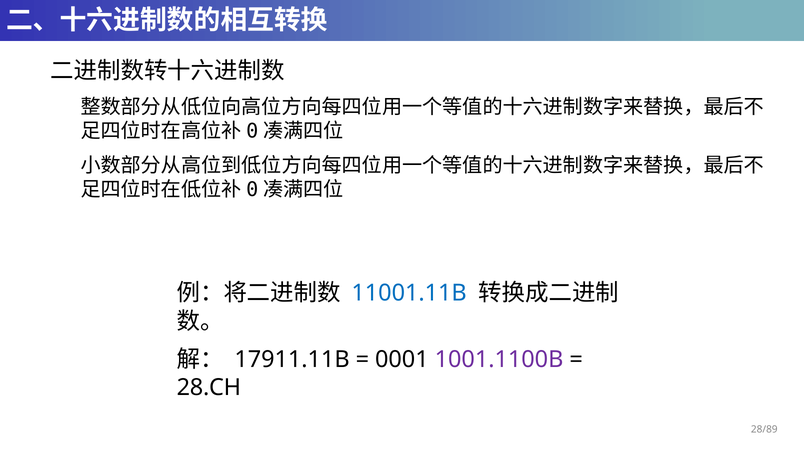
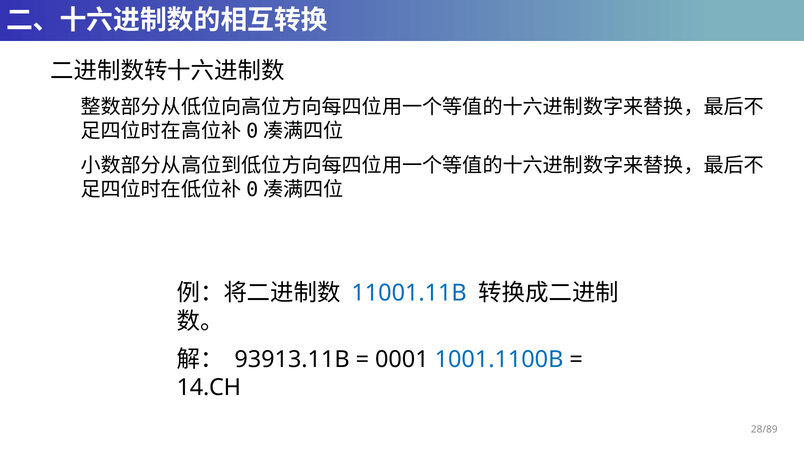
17911.11B: 17911.11B -> 93913.11B
1001.1100B colour: purple -> blue
28.CH: 28.CH -> 14.CH
